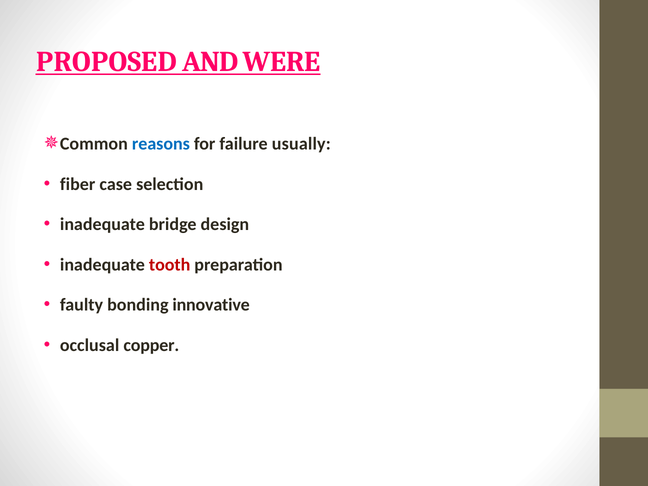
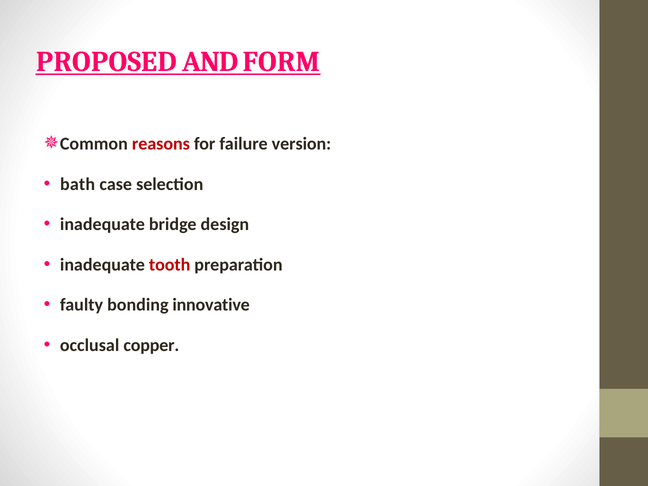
WERE: WERE -> FORM
reasons colour: blue -> red
usually: usually -> version
fiber: fiber -> bath
